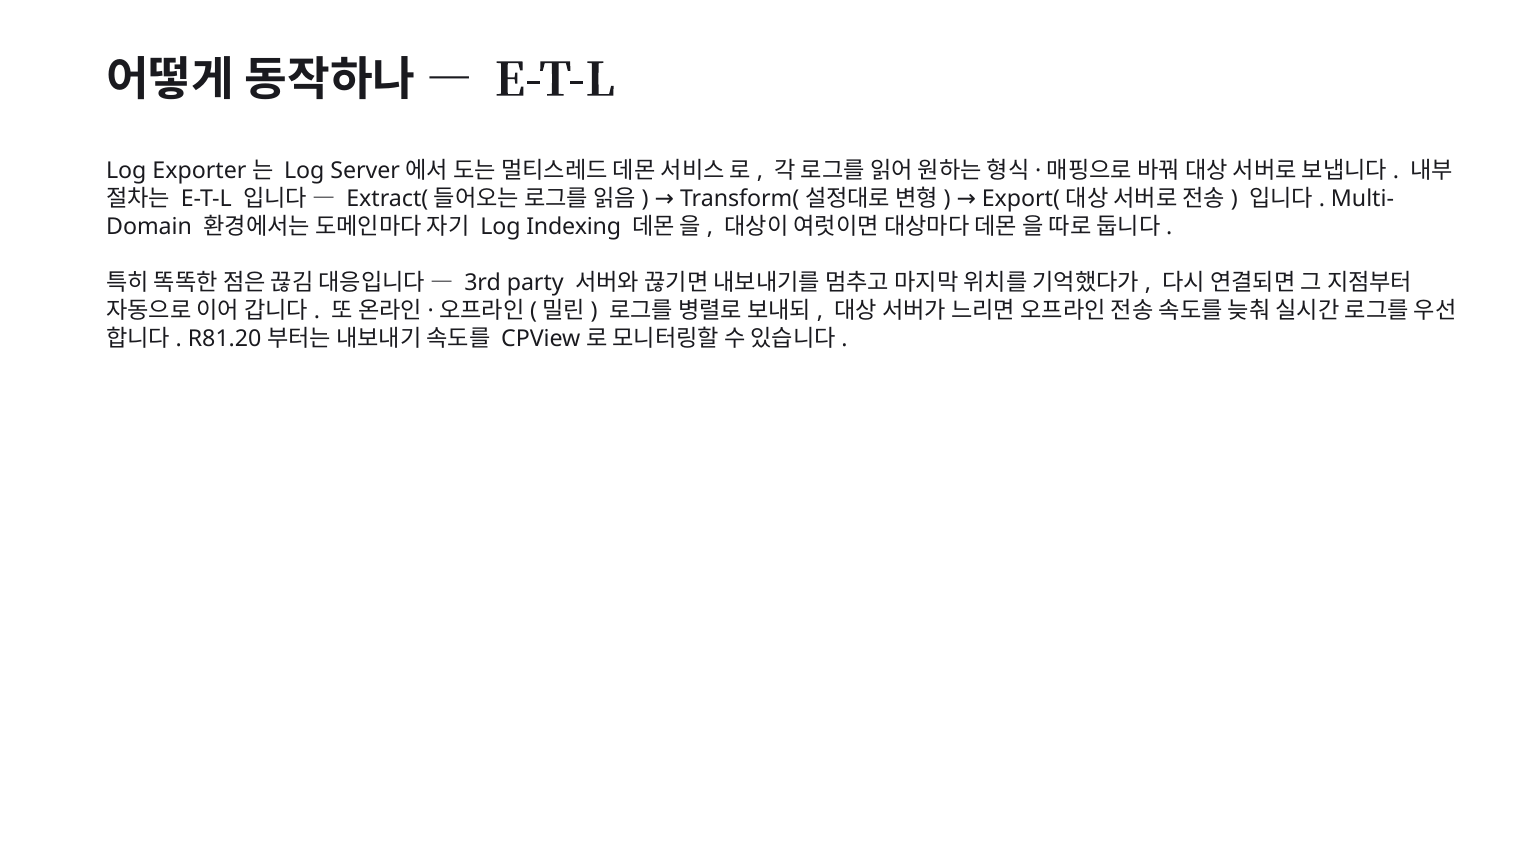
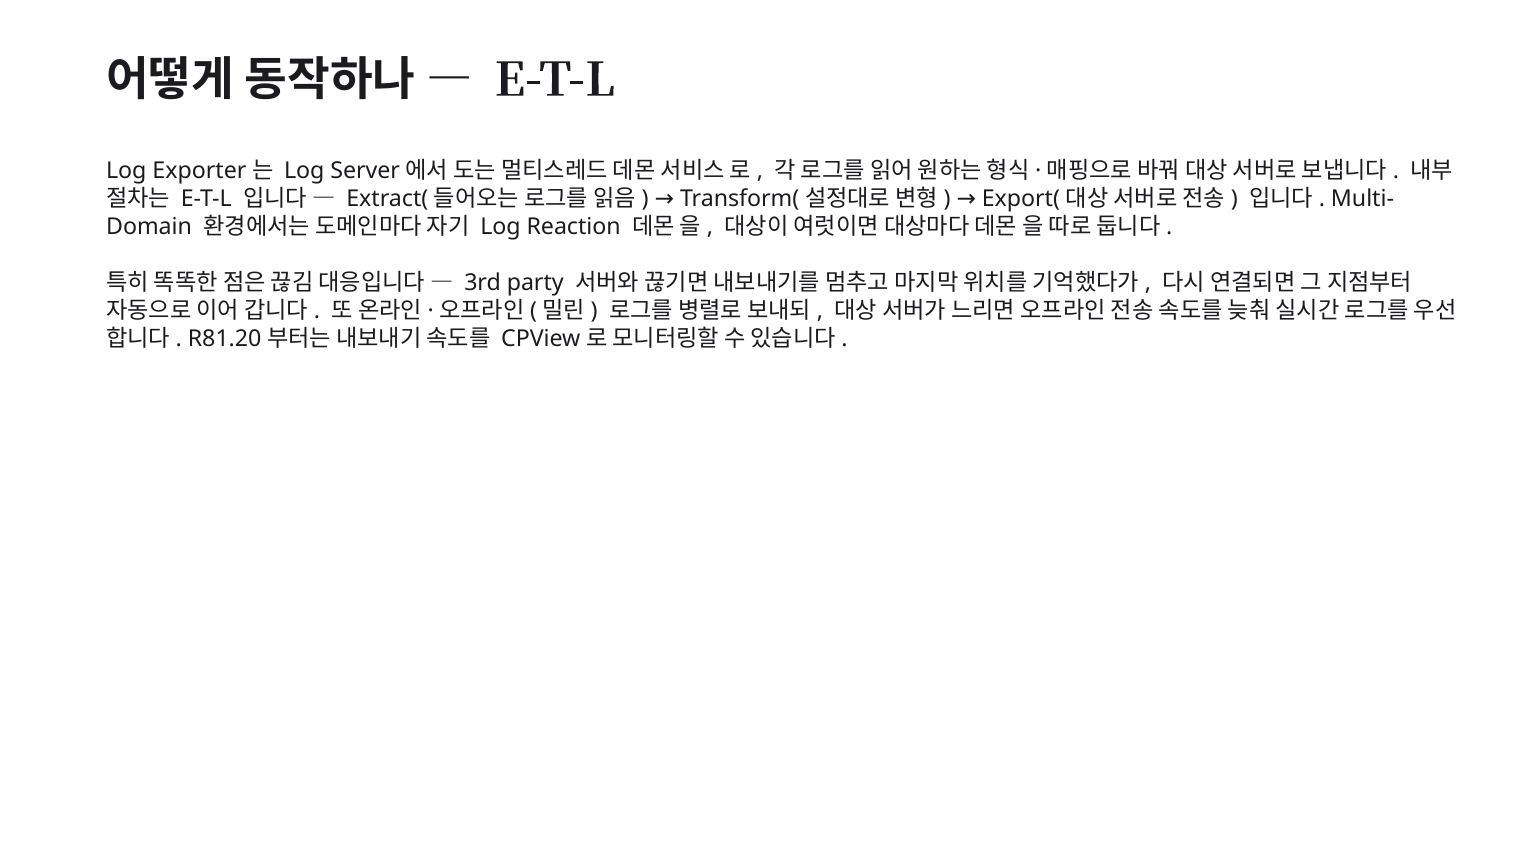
Indexing: Indexing -> Reaction
